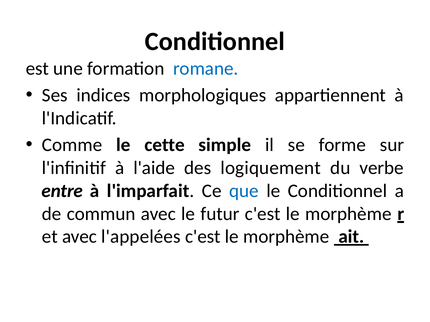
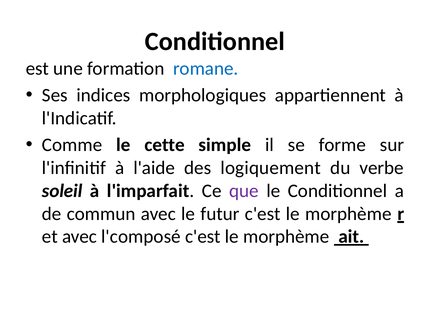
entre: entre -> soleil
que colour: blue -> purple
l'appelées: l'appelées -> l'composé
